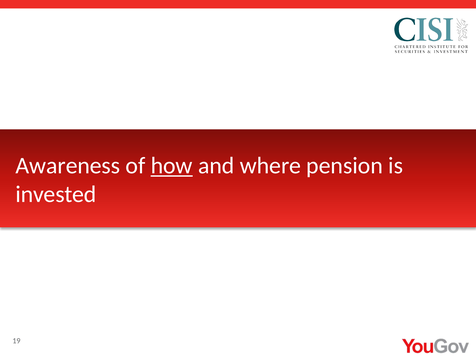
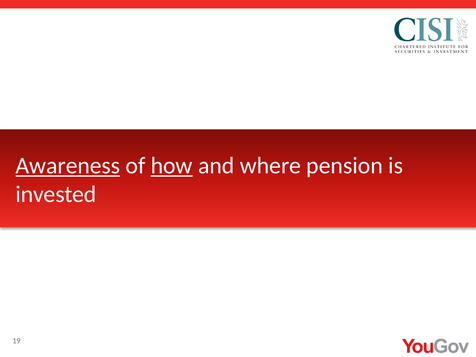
Awareness underline: none -> present
